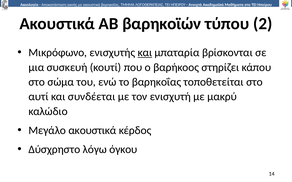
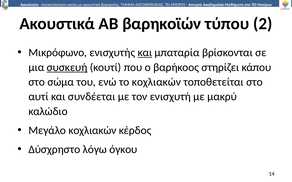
συσκευή underline: none -> present
το βαρηκοΐας: βαρηκοΐας -> κοχλιακών
Μεγάλο ακουστικά: ακουστικά -> κοχλιακών
